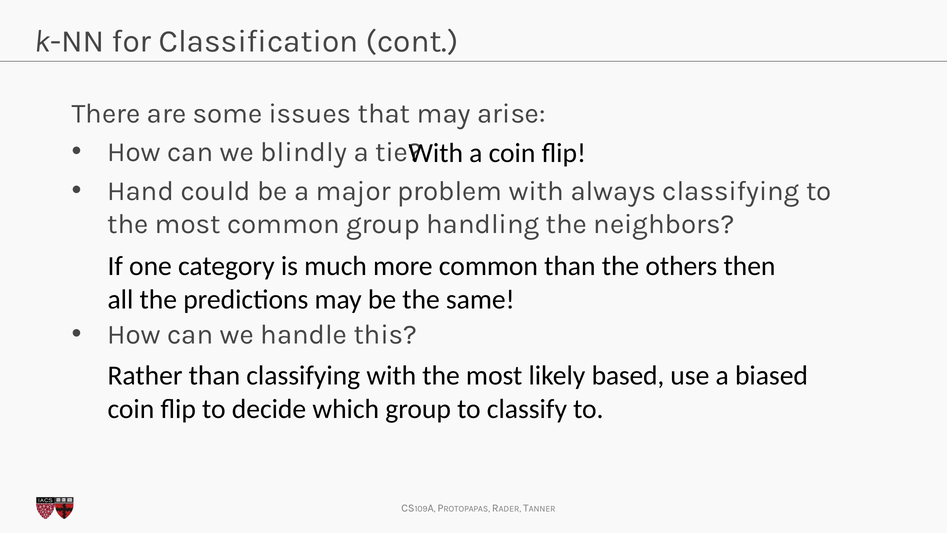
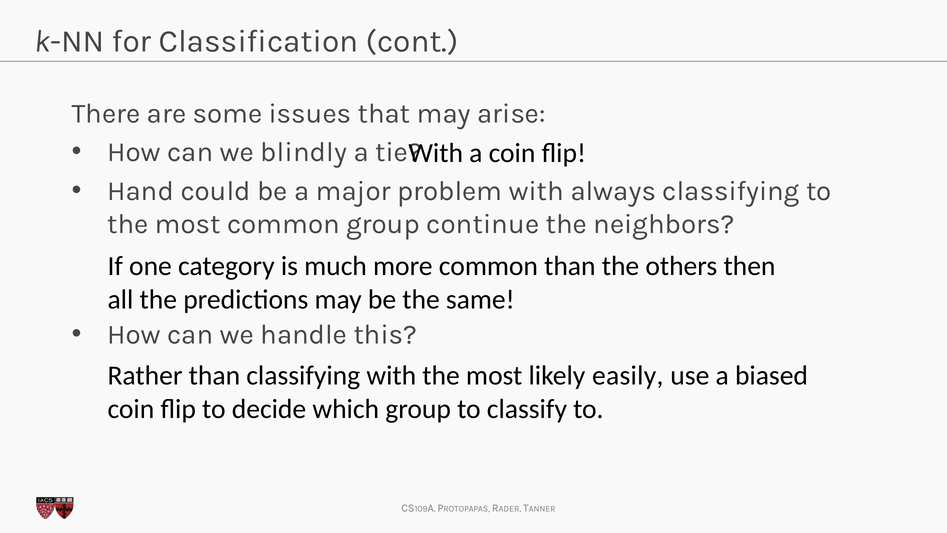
handling: handling -> continue
based: based -> easily
